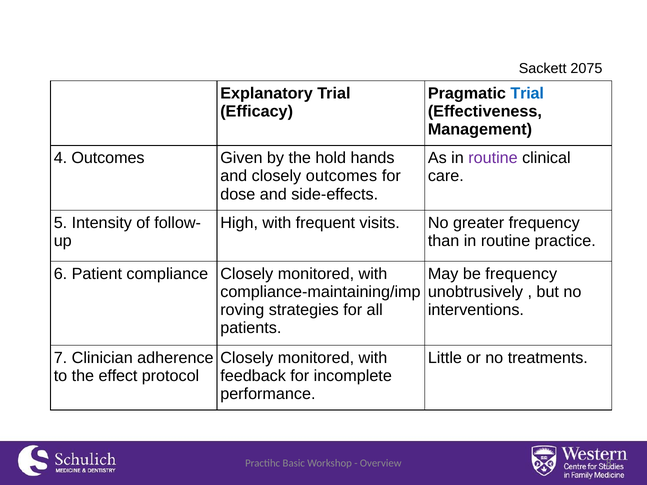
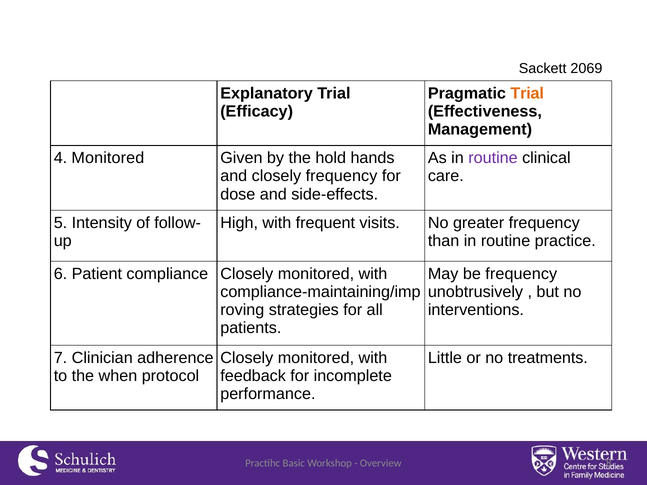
2075: 2075 -> 2069
Trial at (527, 93) colour: blue -> orange
4 Outcomes: Outcomes -> Monitored
closely outcomes: outcomes -> frequency
effect: effect -> when
